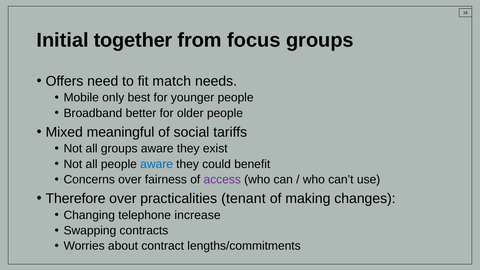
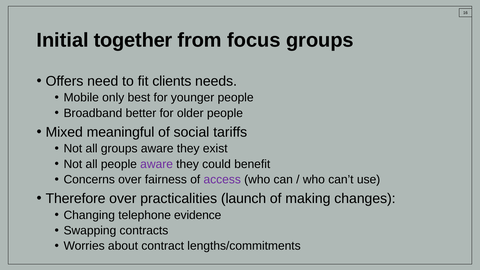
match: match -> clients
aware at (157, 164) colour: blue -> purple
tenant: tenant -> launch
increase: increase -> evidence
